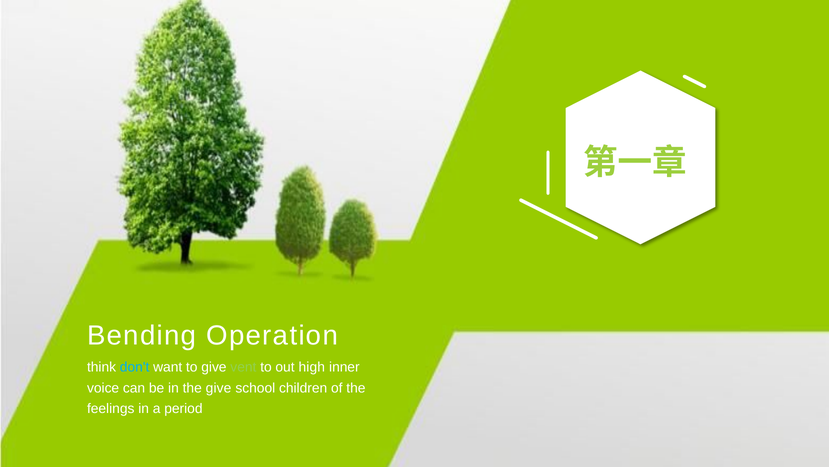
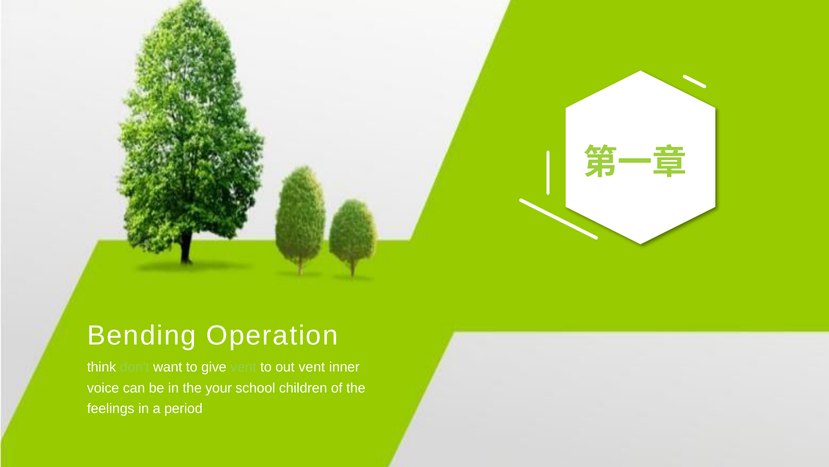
don't colour: light blue -> light green
out high: high -> vent
the give: give -> your
